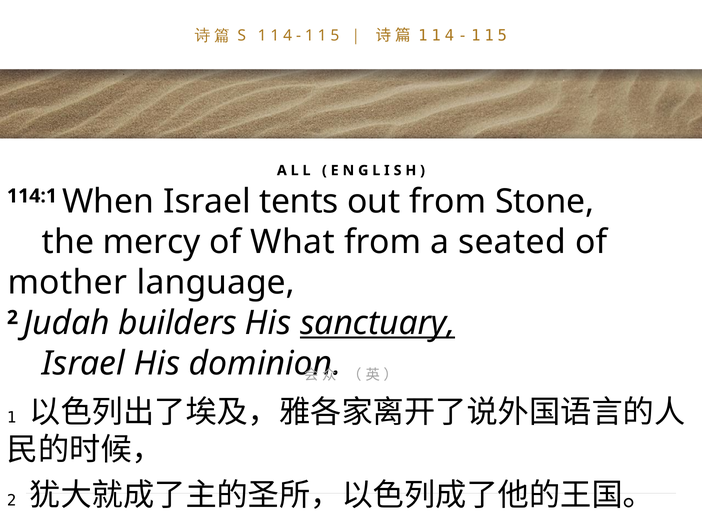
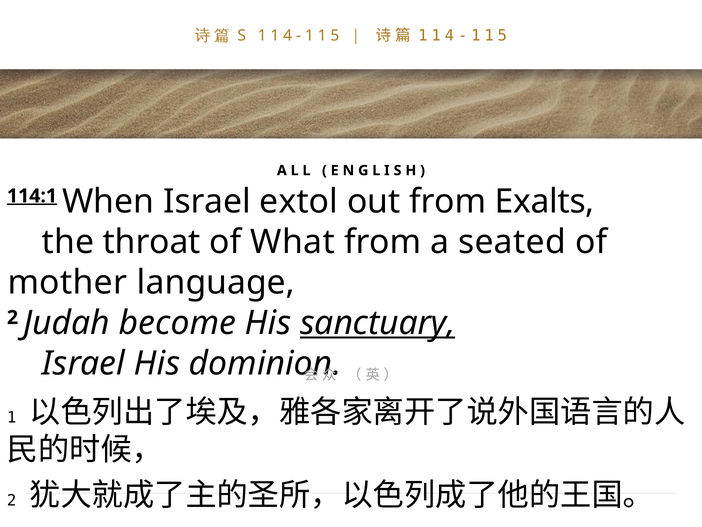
114:1 underline: none -> present
tents: tents -> extol
Stone: Stone -> Exalts
mercy: mercy -> throat
builders: builders -> become
